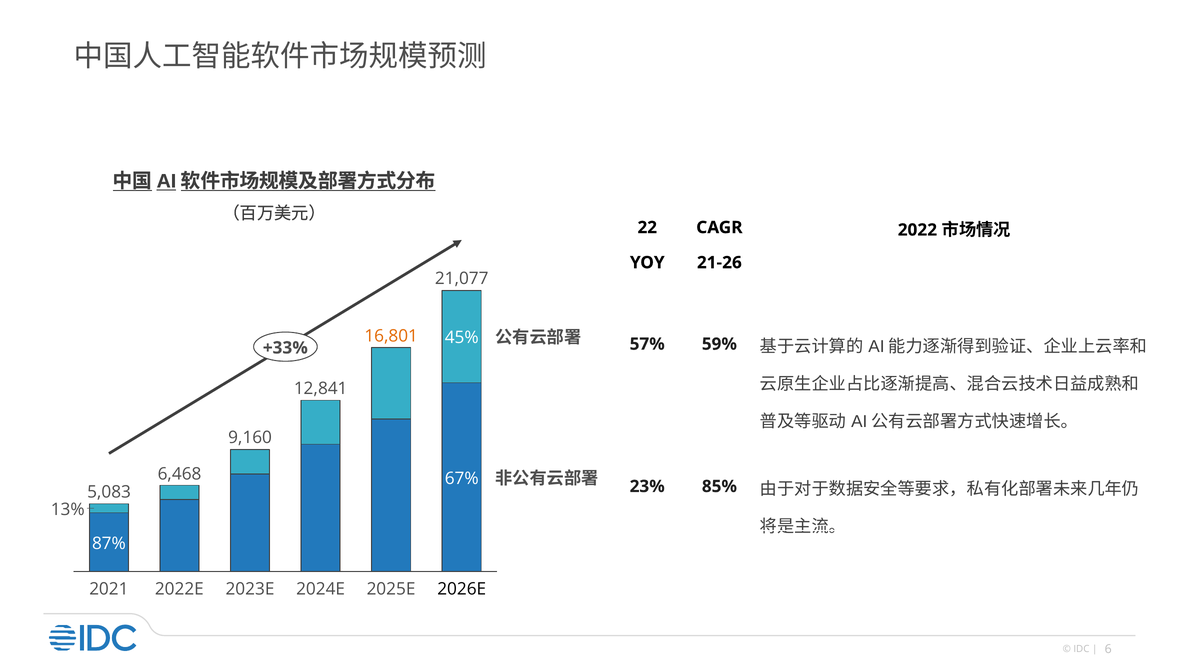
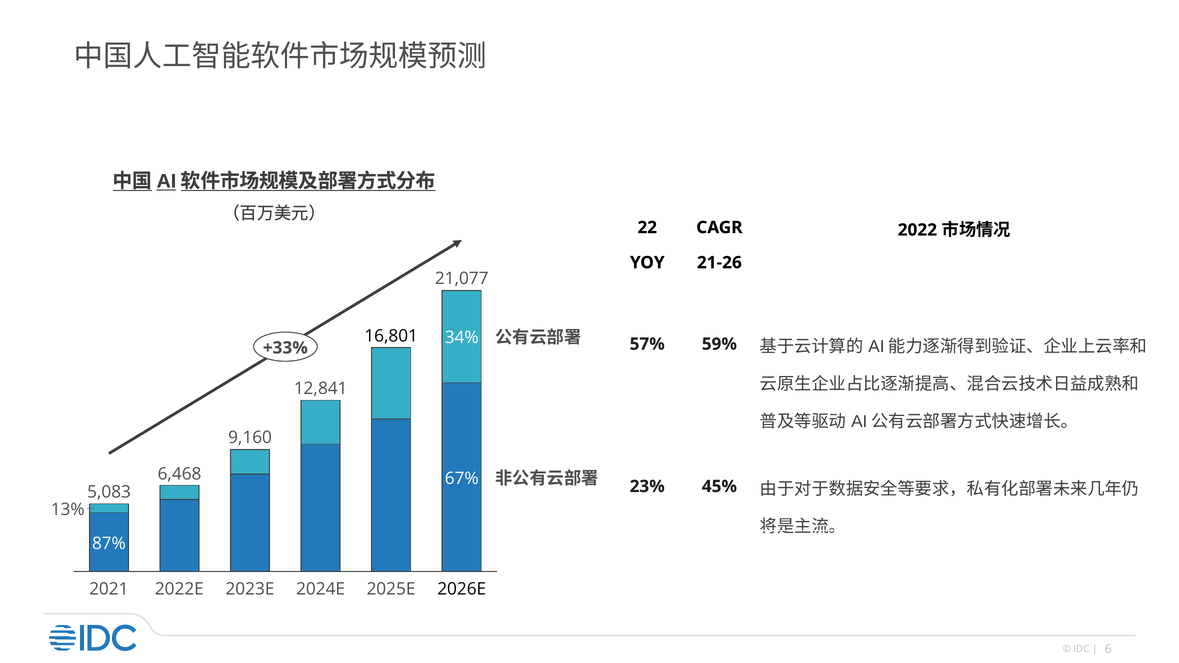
16,801 colour: orange -> black
45%: 45% -> 34%
85%: 85% -> 45%
